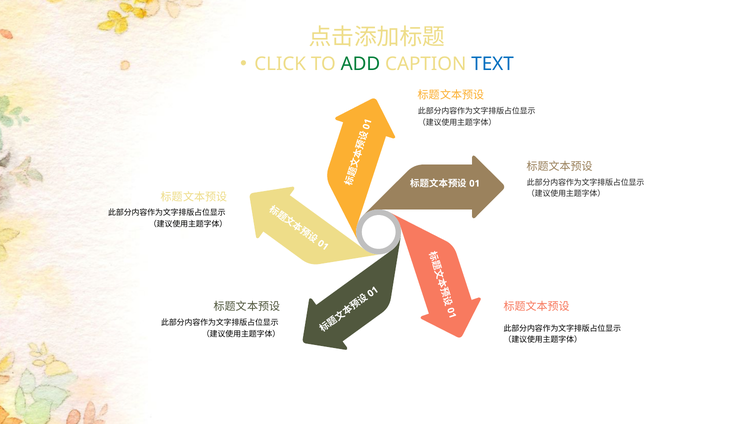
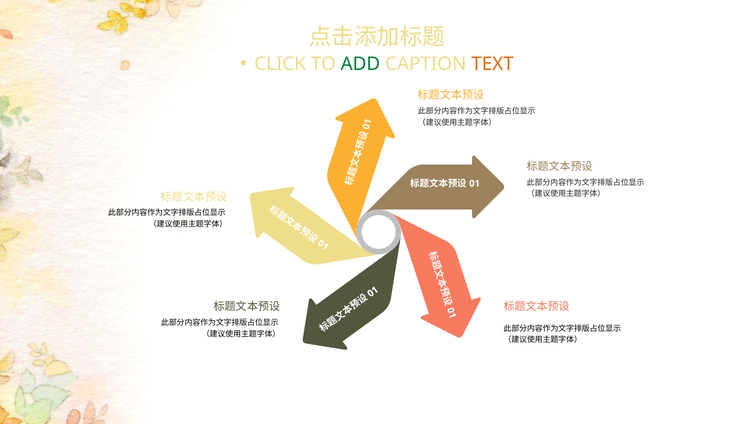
TEXT colour: blue -> orange
